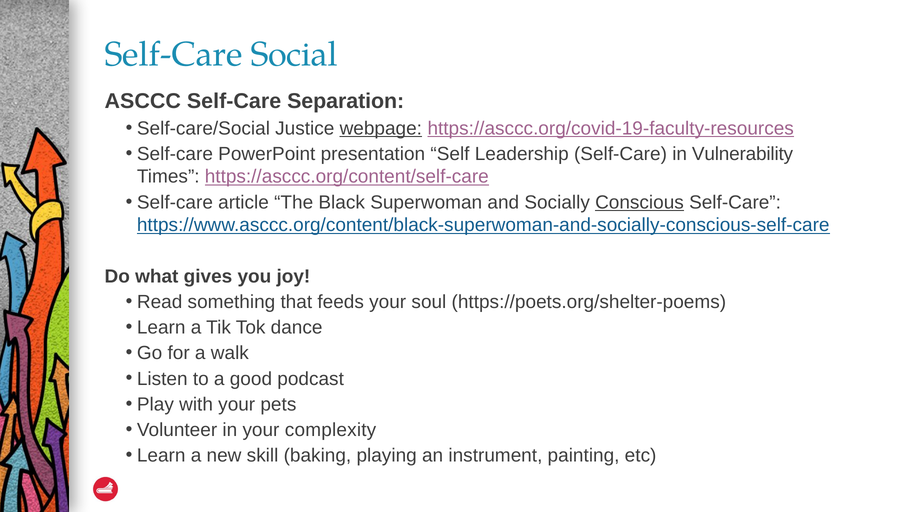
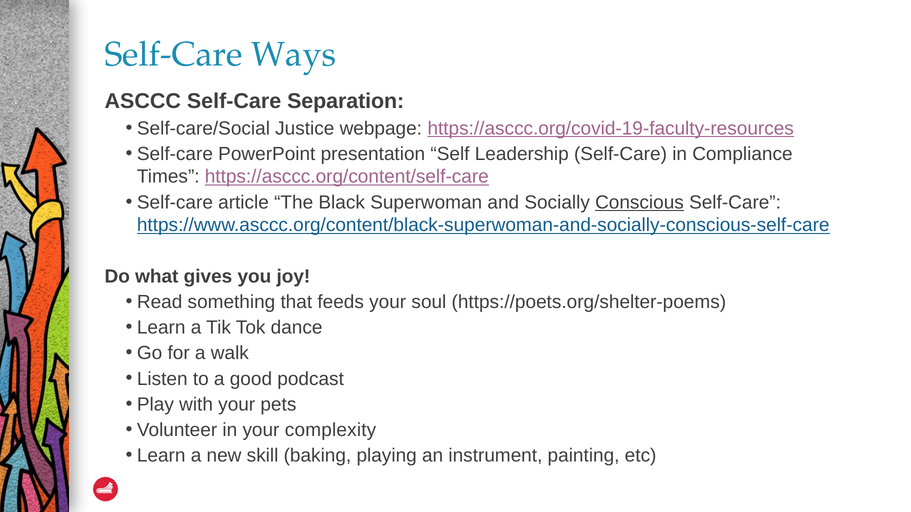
Social: Social -> Ways
webpage underline: present -> none
Vulnerability: Vulnerability -> Compliance
